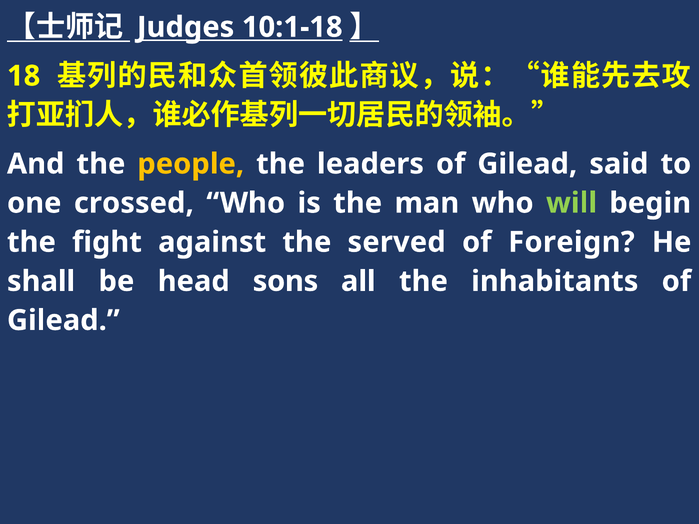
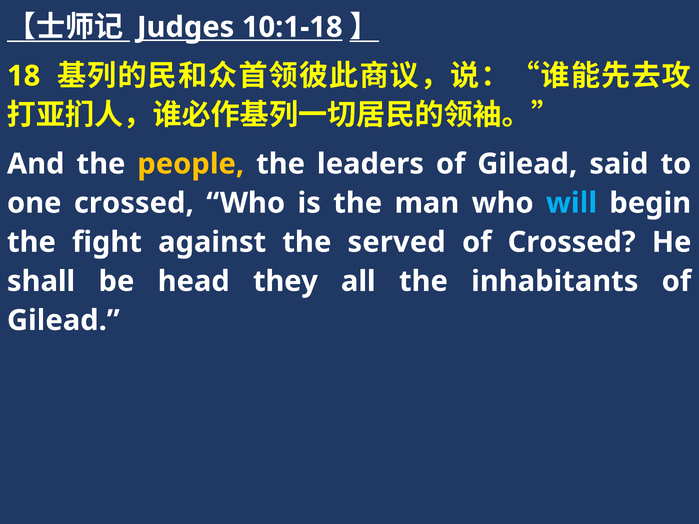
will colour: light green -> light blue
of Foreign: Foreign -> Crossed
sons: sons -> they
